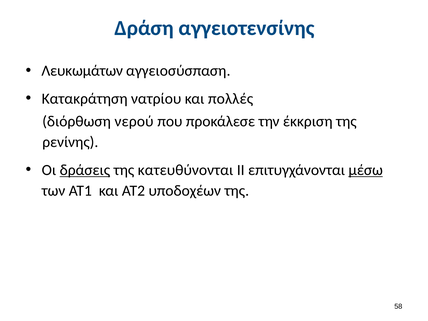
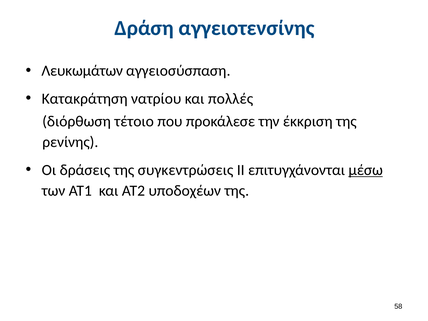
νερού: νερού -> τέτοιο
δράσεις underline: present -> none
κατευθύνονται: κατευθύνονται -> συγκεντρώσεις
